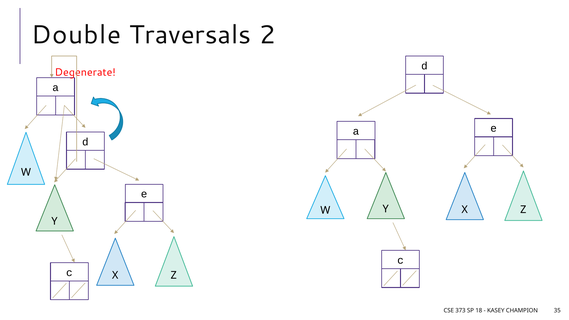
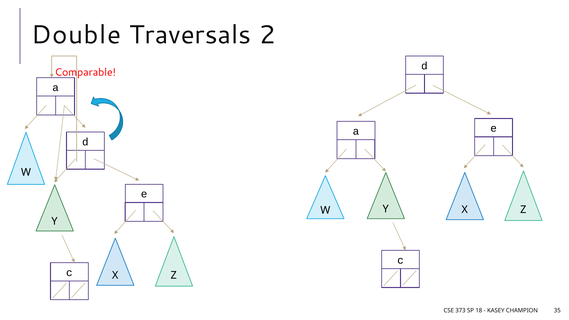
Degenerate: Degenerate -> Comparable
